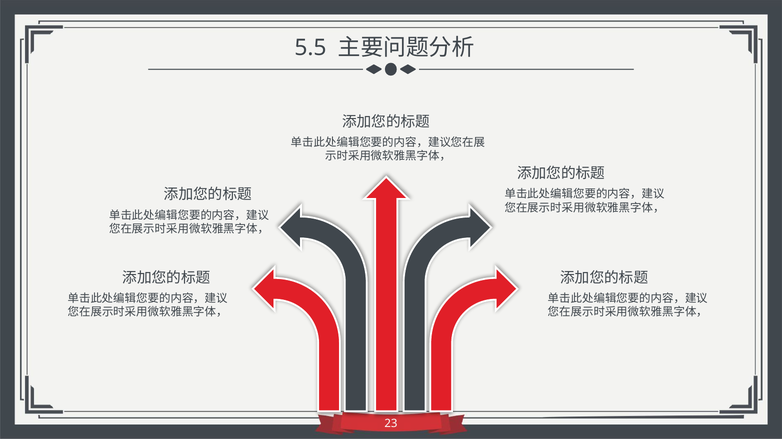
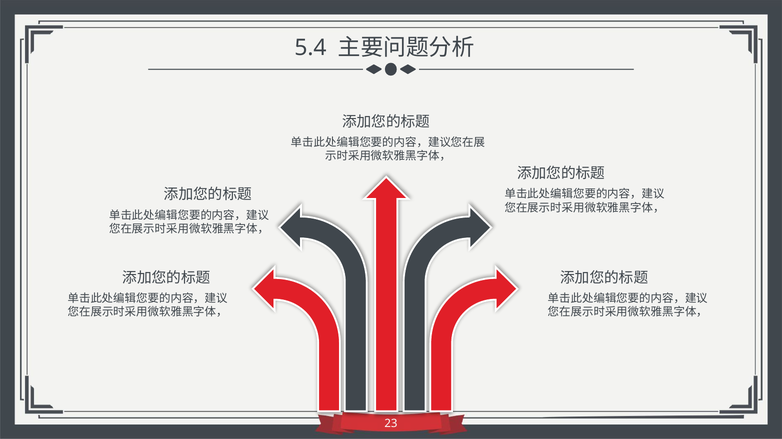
5.5: 5.5 -> 5.4
